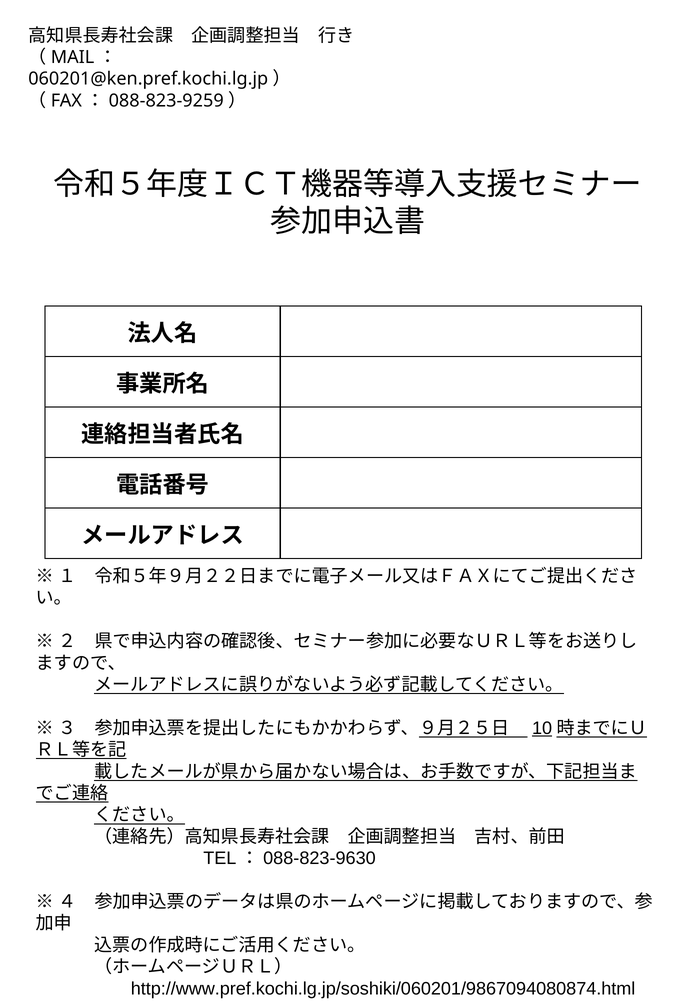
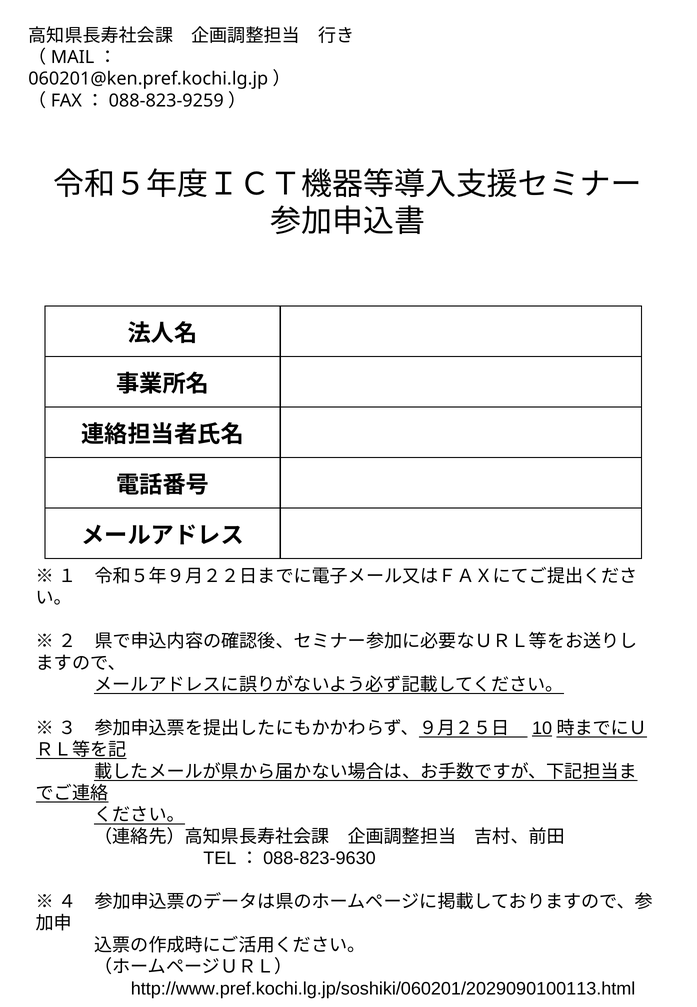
http://www.pref.kochi.lg.jp/soshiki/060201/9867094080874.html: http://www.pref.kochi.lg.jp/soshiki/060201/9867094080874.html -> http://www.pref.kochi.lg.jp/soshiki/060201/2029090100113.html
